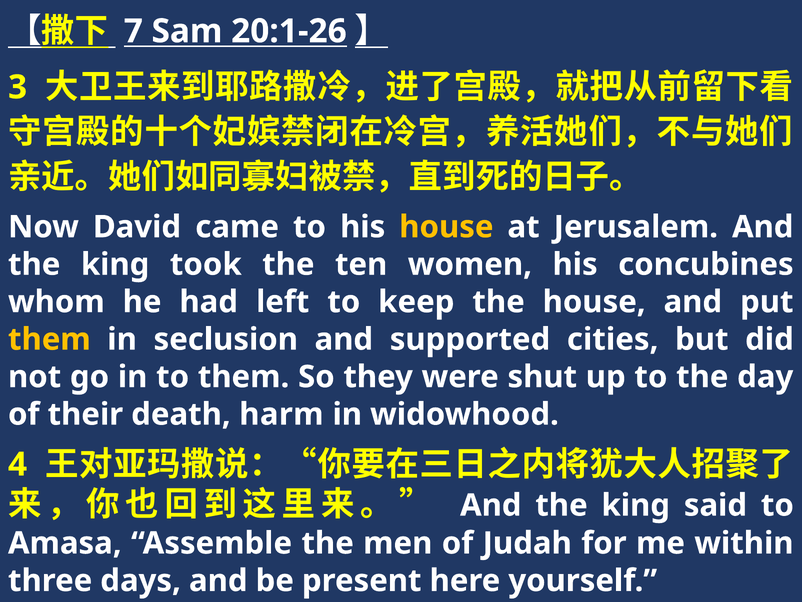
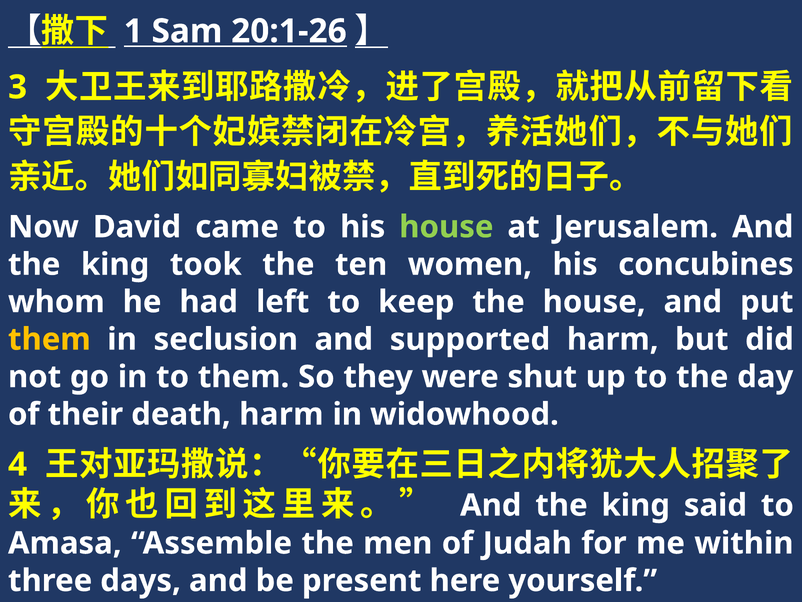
7: 7 -> 1
house at (446, 227) colour: yellow -> light green
supported cities: cities -> harm
